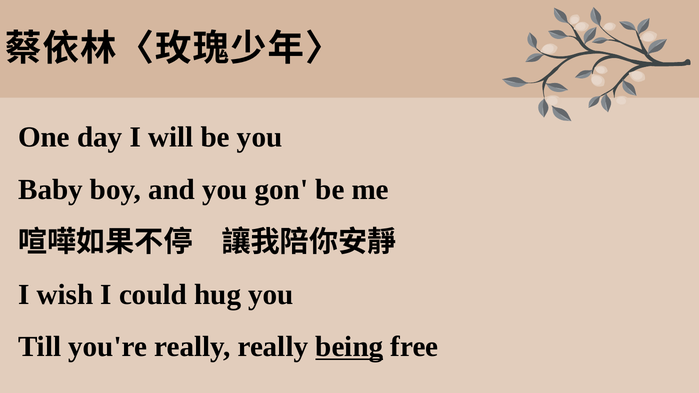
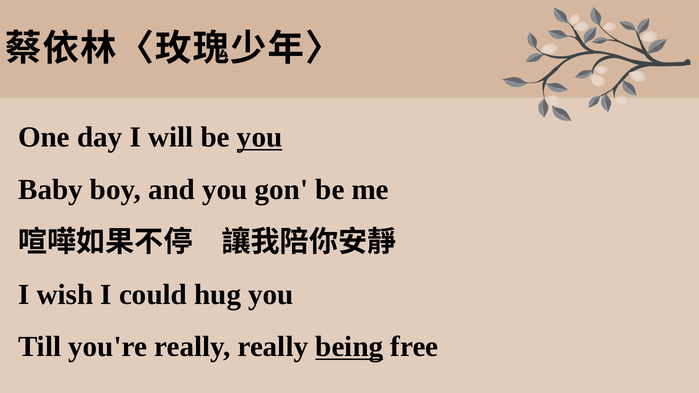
you at (260, 137) underline: none -> present
